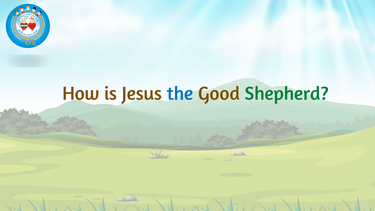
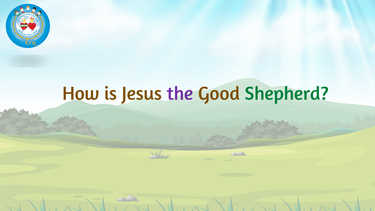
the colour: blue -> purple
